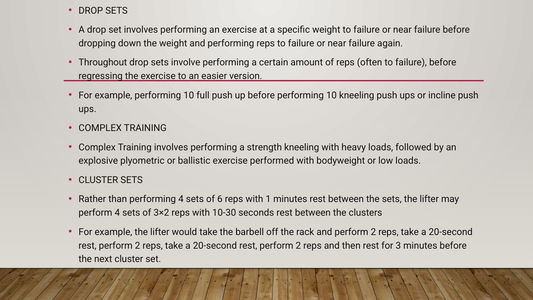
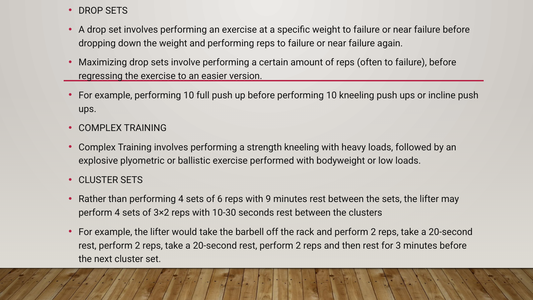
Throughout: Throughout -> Maximizing
1: 1 -> 9
